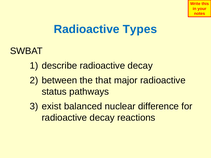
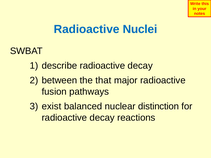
Types: Types -> Nuclei
status: status -> fusion
difference: difference -> distinction
